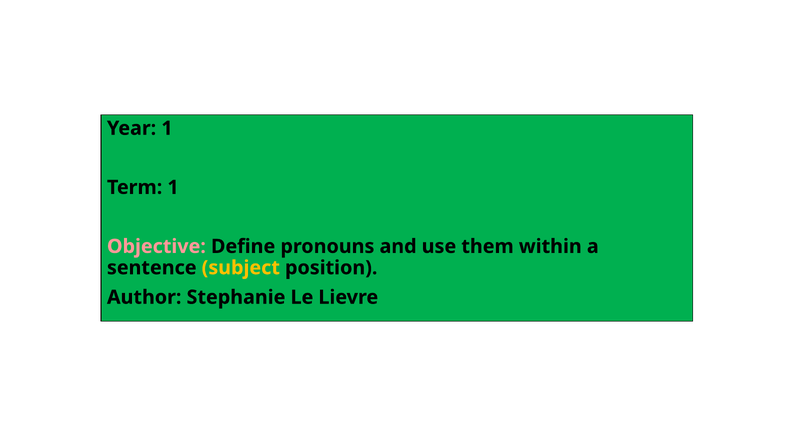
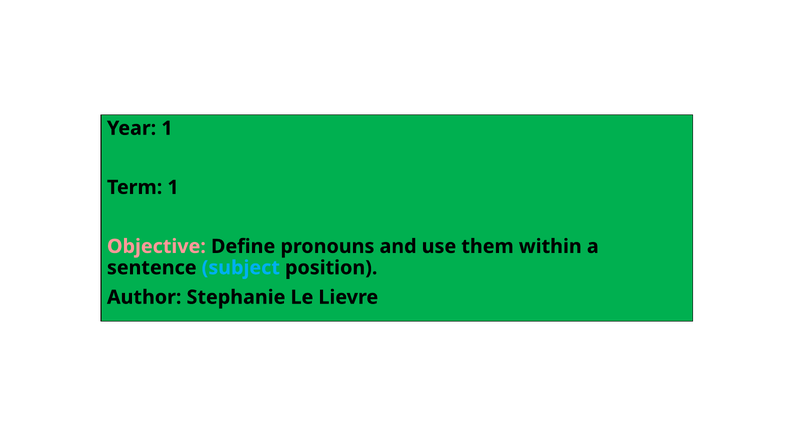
subject colour: yellow -> light blue
